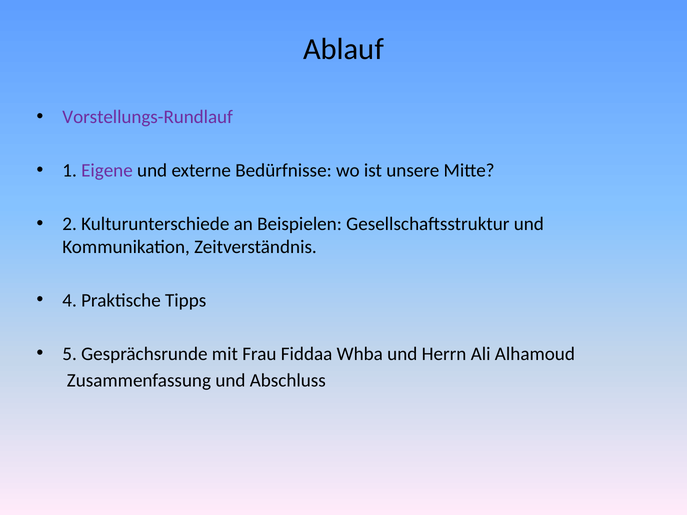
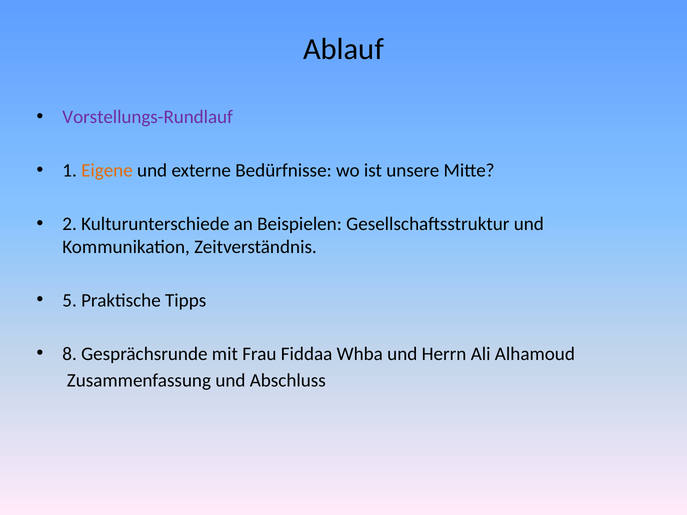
Eigene colour: purple -> orange
4: 4 -> 5
5: 5 -> 8
